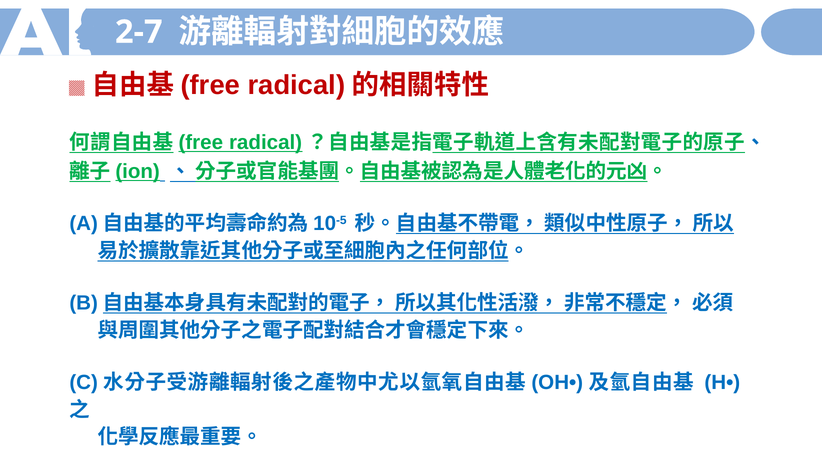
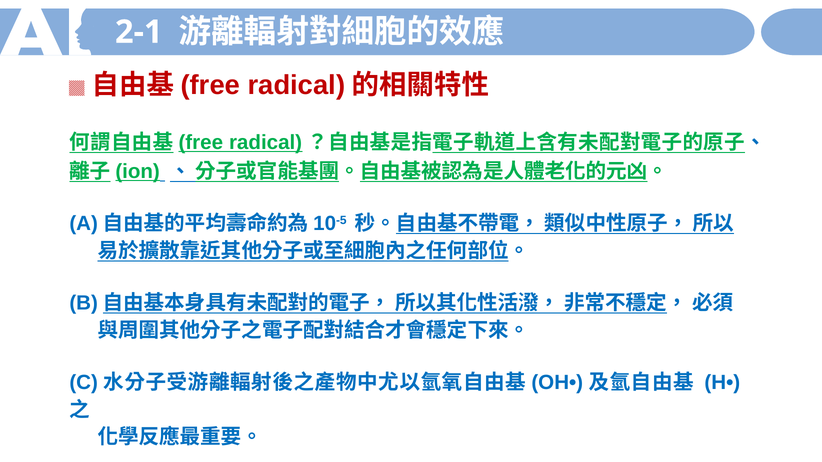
2-7: 2-7 -> 2-1
